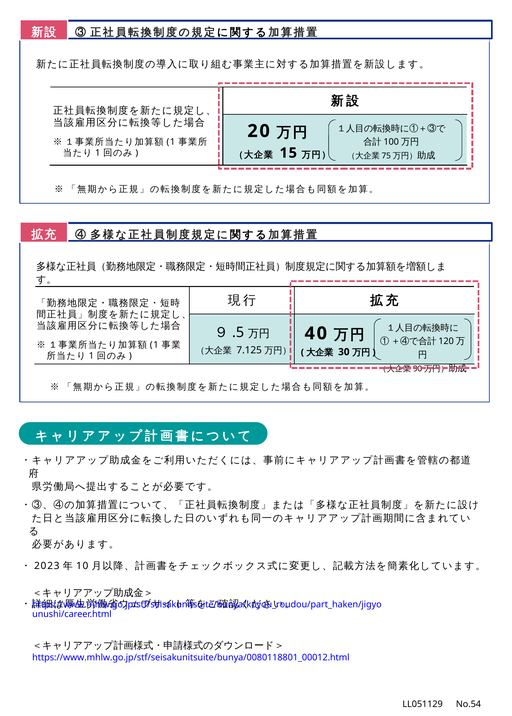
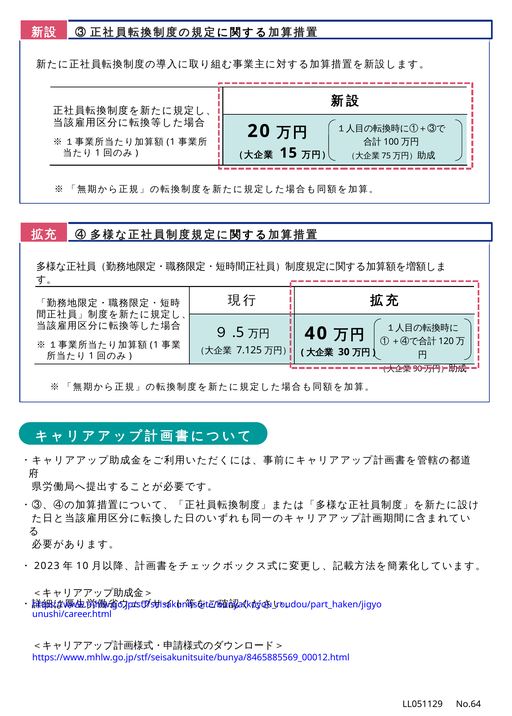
https://www.mhlw.go.jp/stf/seisakunitsuite/bunya/0080118801_00012.html: https://www.mhlw.go.jp/stf/seisakunitsuite/bunya/0080118801_00012.html -> https://www.mhlw.go.jp/stf/seisakunitsuite/bunya/8465885569_00012.html
No.54: No.54 -> No.64
